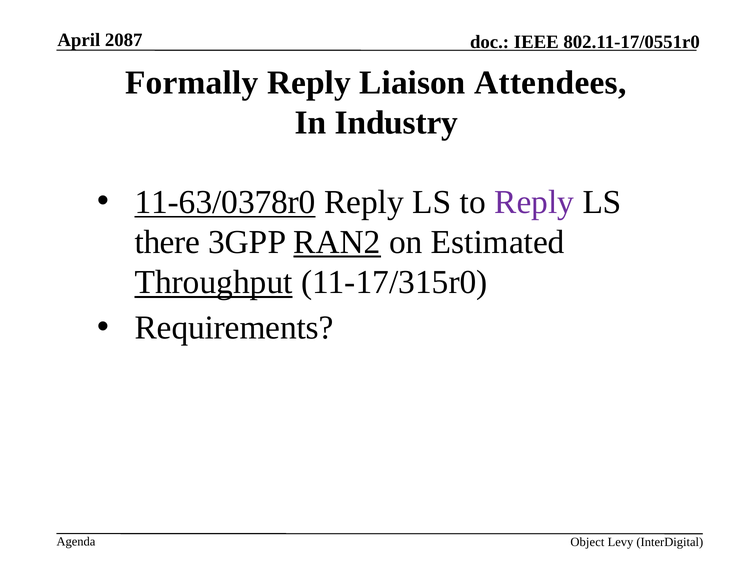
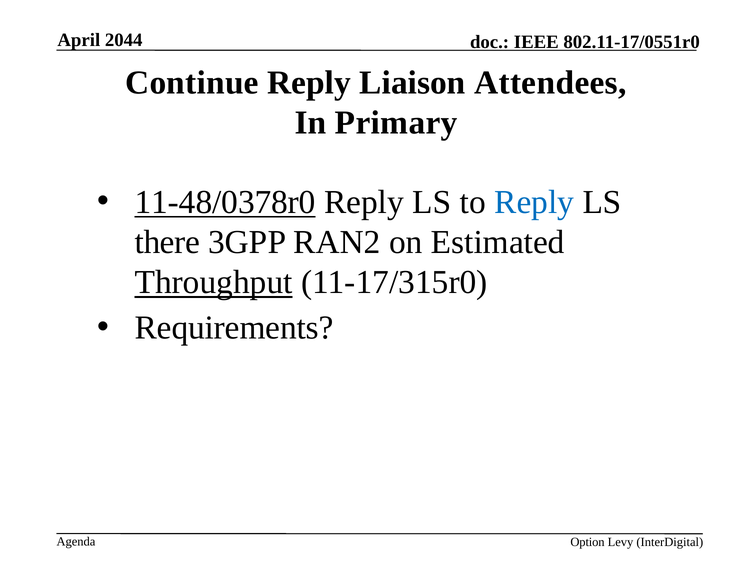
2087: 2087 -> 2044
Formally: Formally -> Continue
Industry: Industry -> Primary
11-63/0378r0: 11-63/0378r0 -> 11-48/0378r0
Reply at (534, 202) colour: purple -> blue
RAN2 underline: present -> none
Object: Object -> Option
